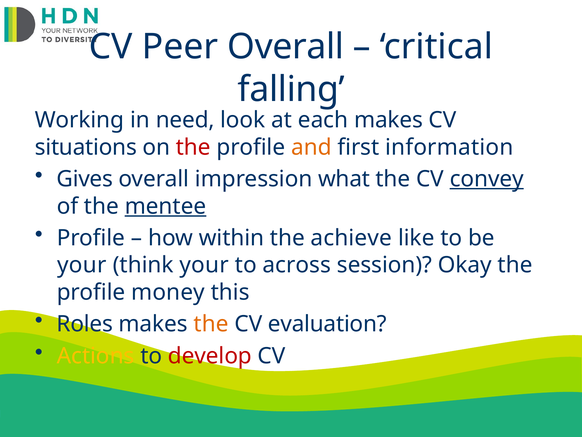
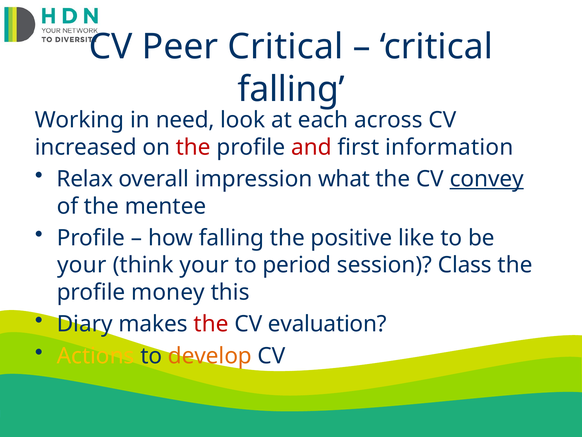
Peer Overall: Overall -> Critical
each makes: makes -> across
situations: situations -> increased
and colour: orange -> red
Gives: Gives -> Relax
mentee underline: present -> none
how within: within -> falling
achieve: achieve -> positive
across: across -> period
Okay: Okay -> Class
Roles: Roles -> Diary
the at (211, 324) colour: orange -> red
develop colour: red -> orange
